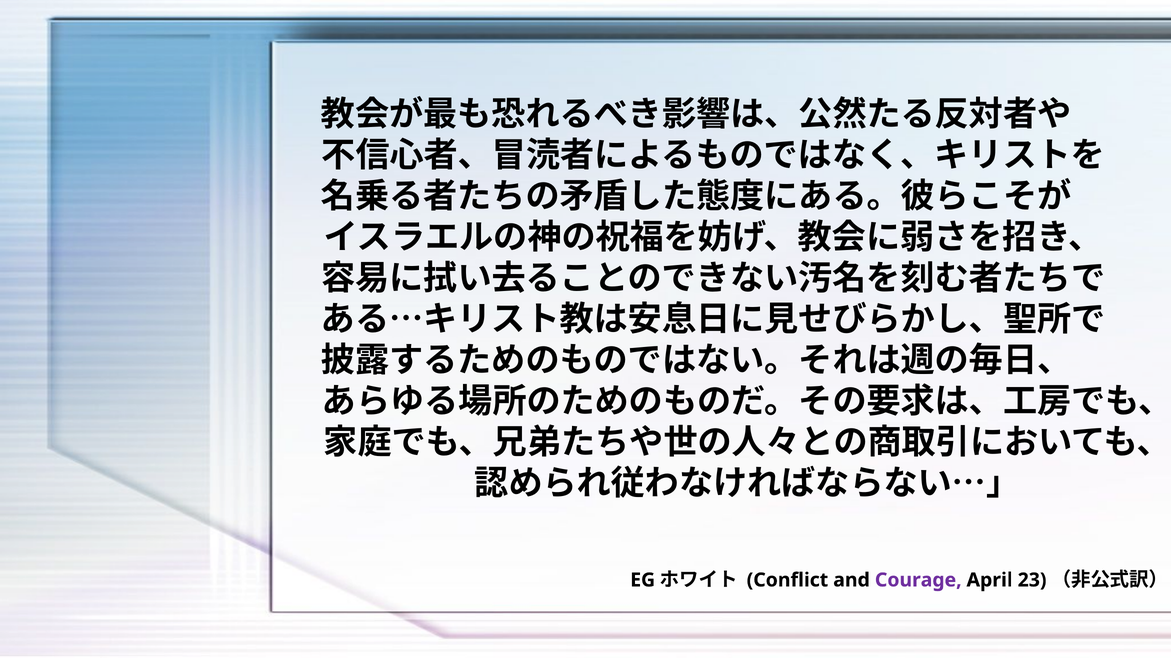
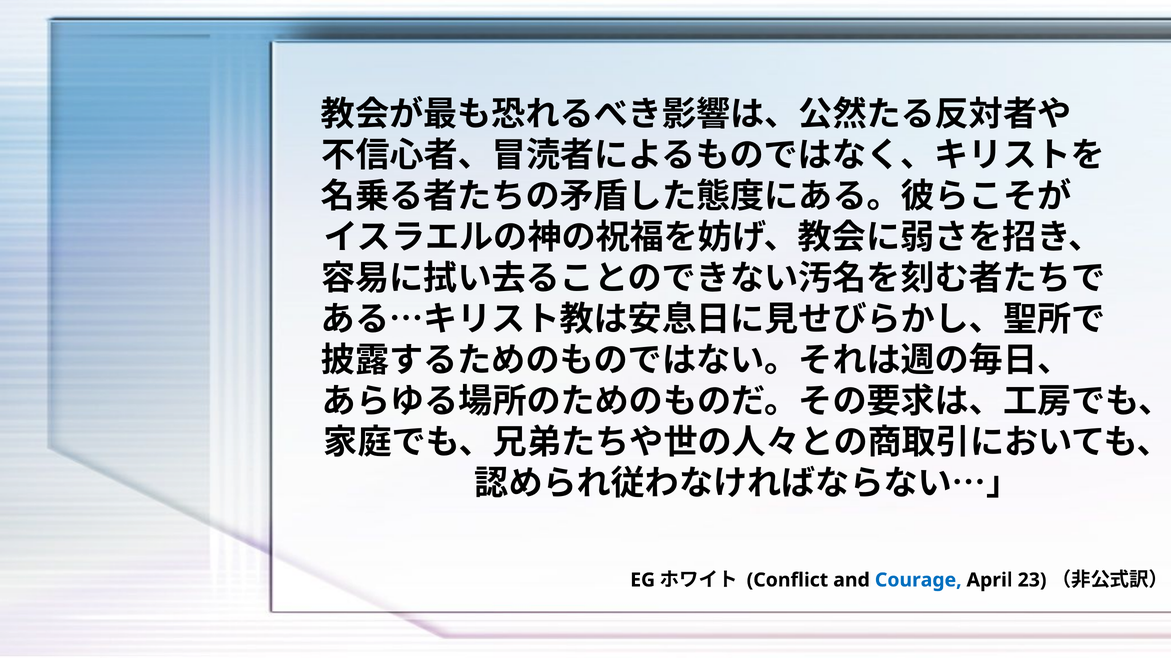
Courage colour: purple -> blue
